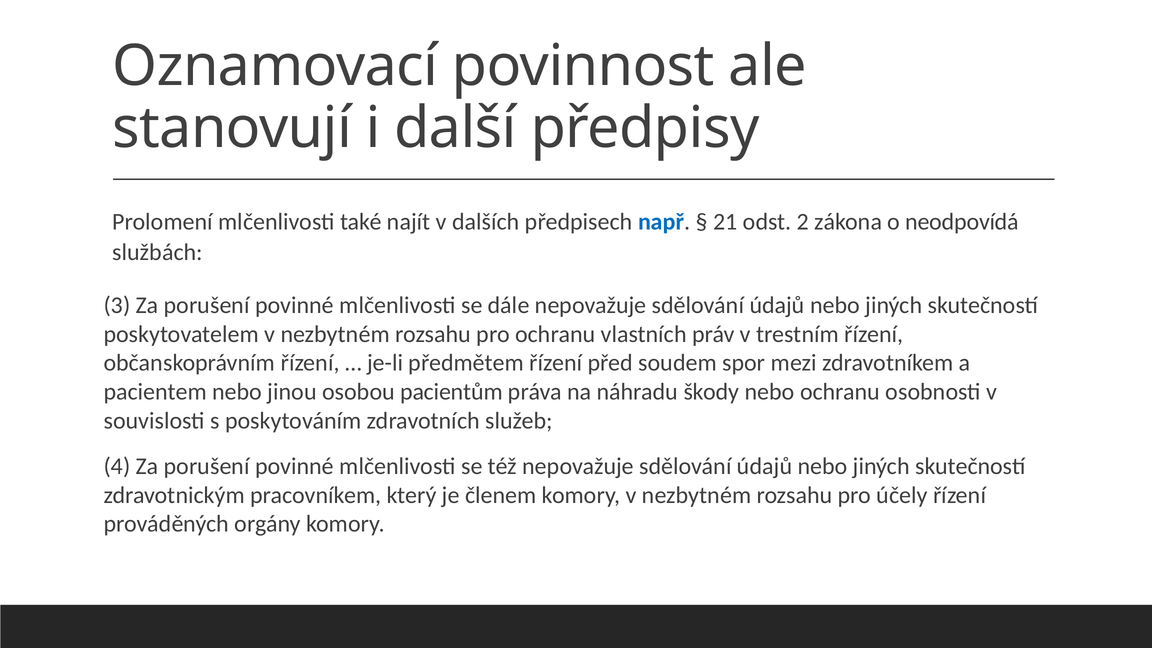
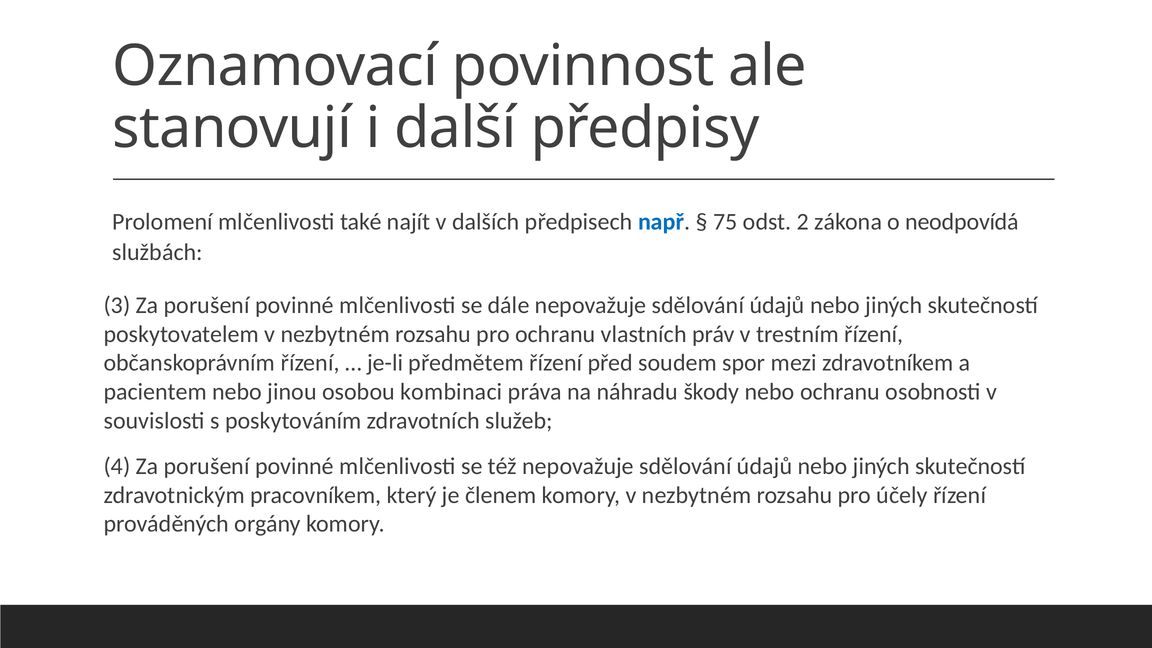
21: 21 -> 75
pacientům: pacientům -> kombinaci
